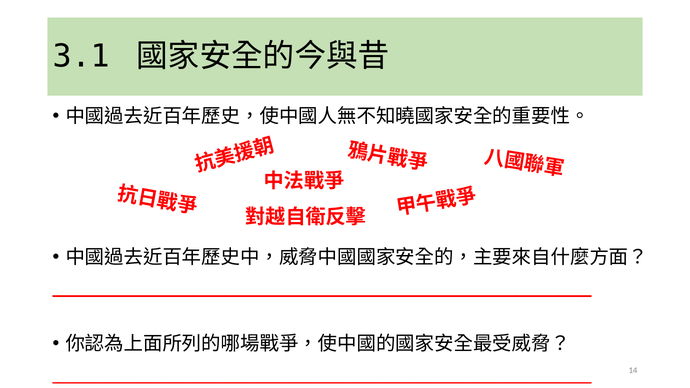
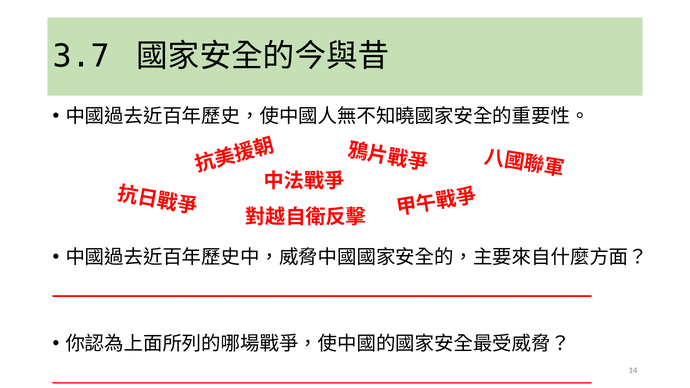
3.1: 3.1 -> 3.7
